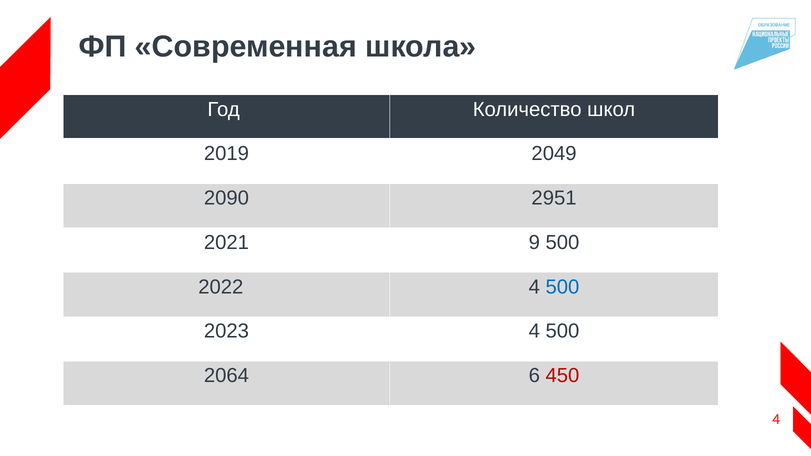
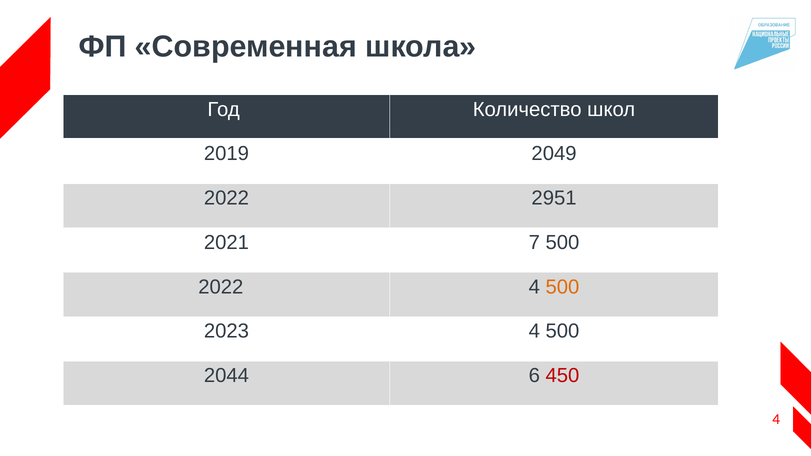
2090 at (226, 198): 2090 -> 2022
9: 9 -> 7
500 at (562, 287) colour: blue -> orange
2064: 2064 -> 2044
